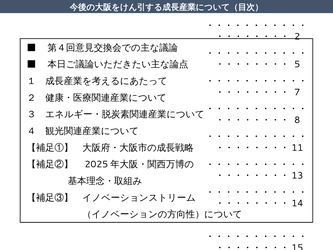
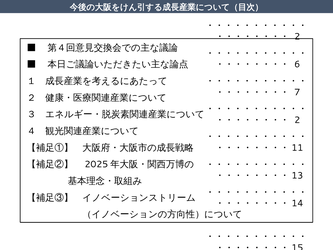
5: 5 -> 6
8 at (297, 120): 8 -> 2
